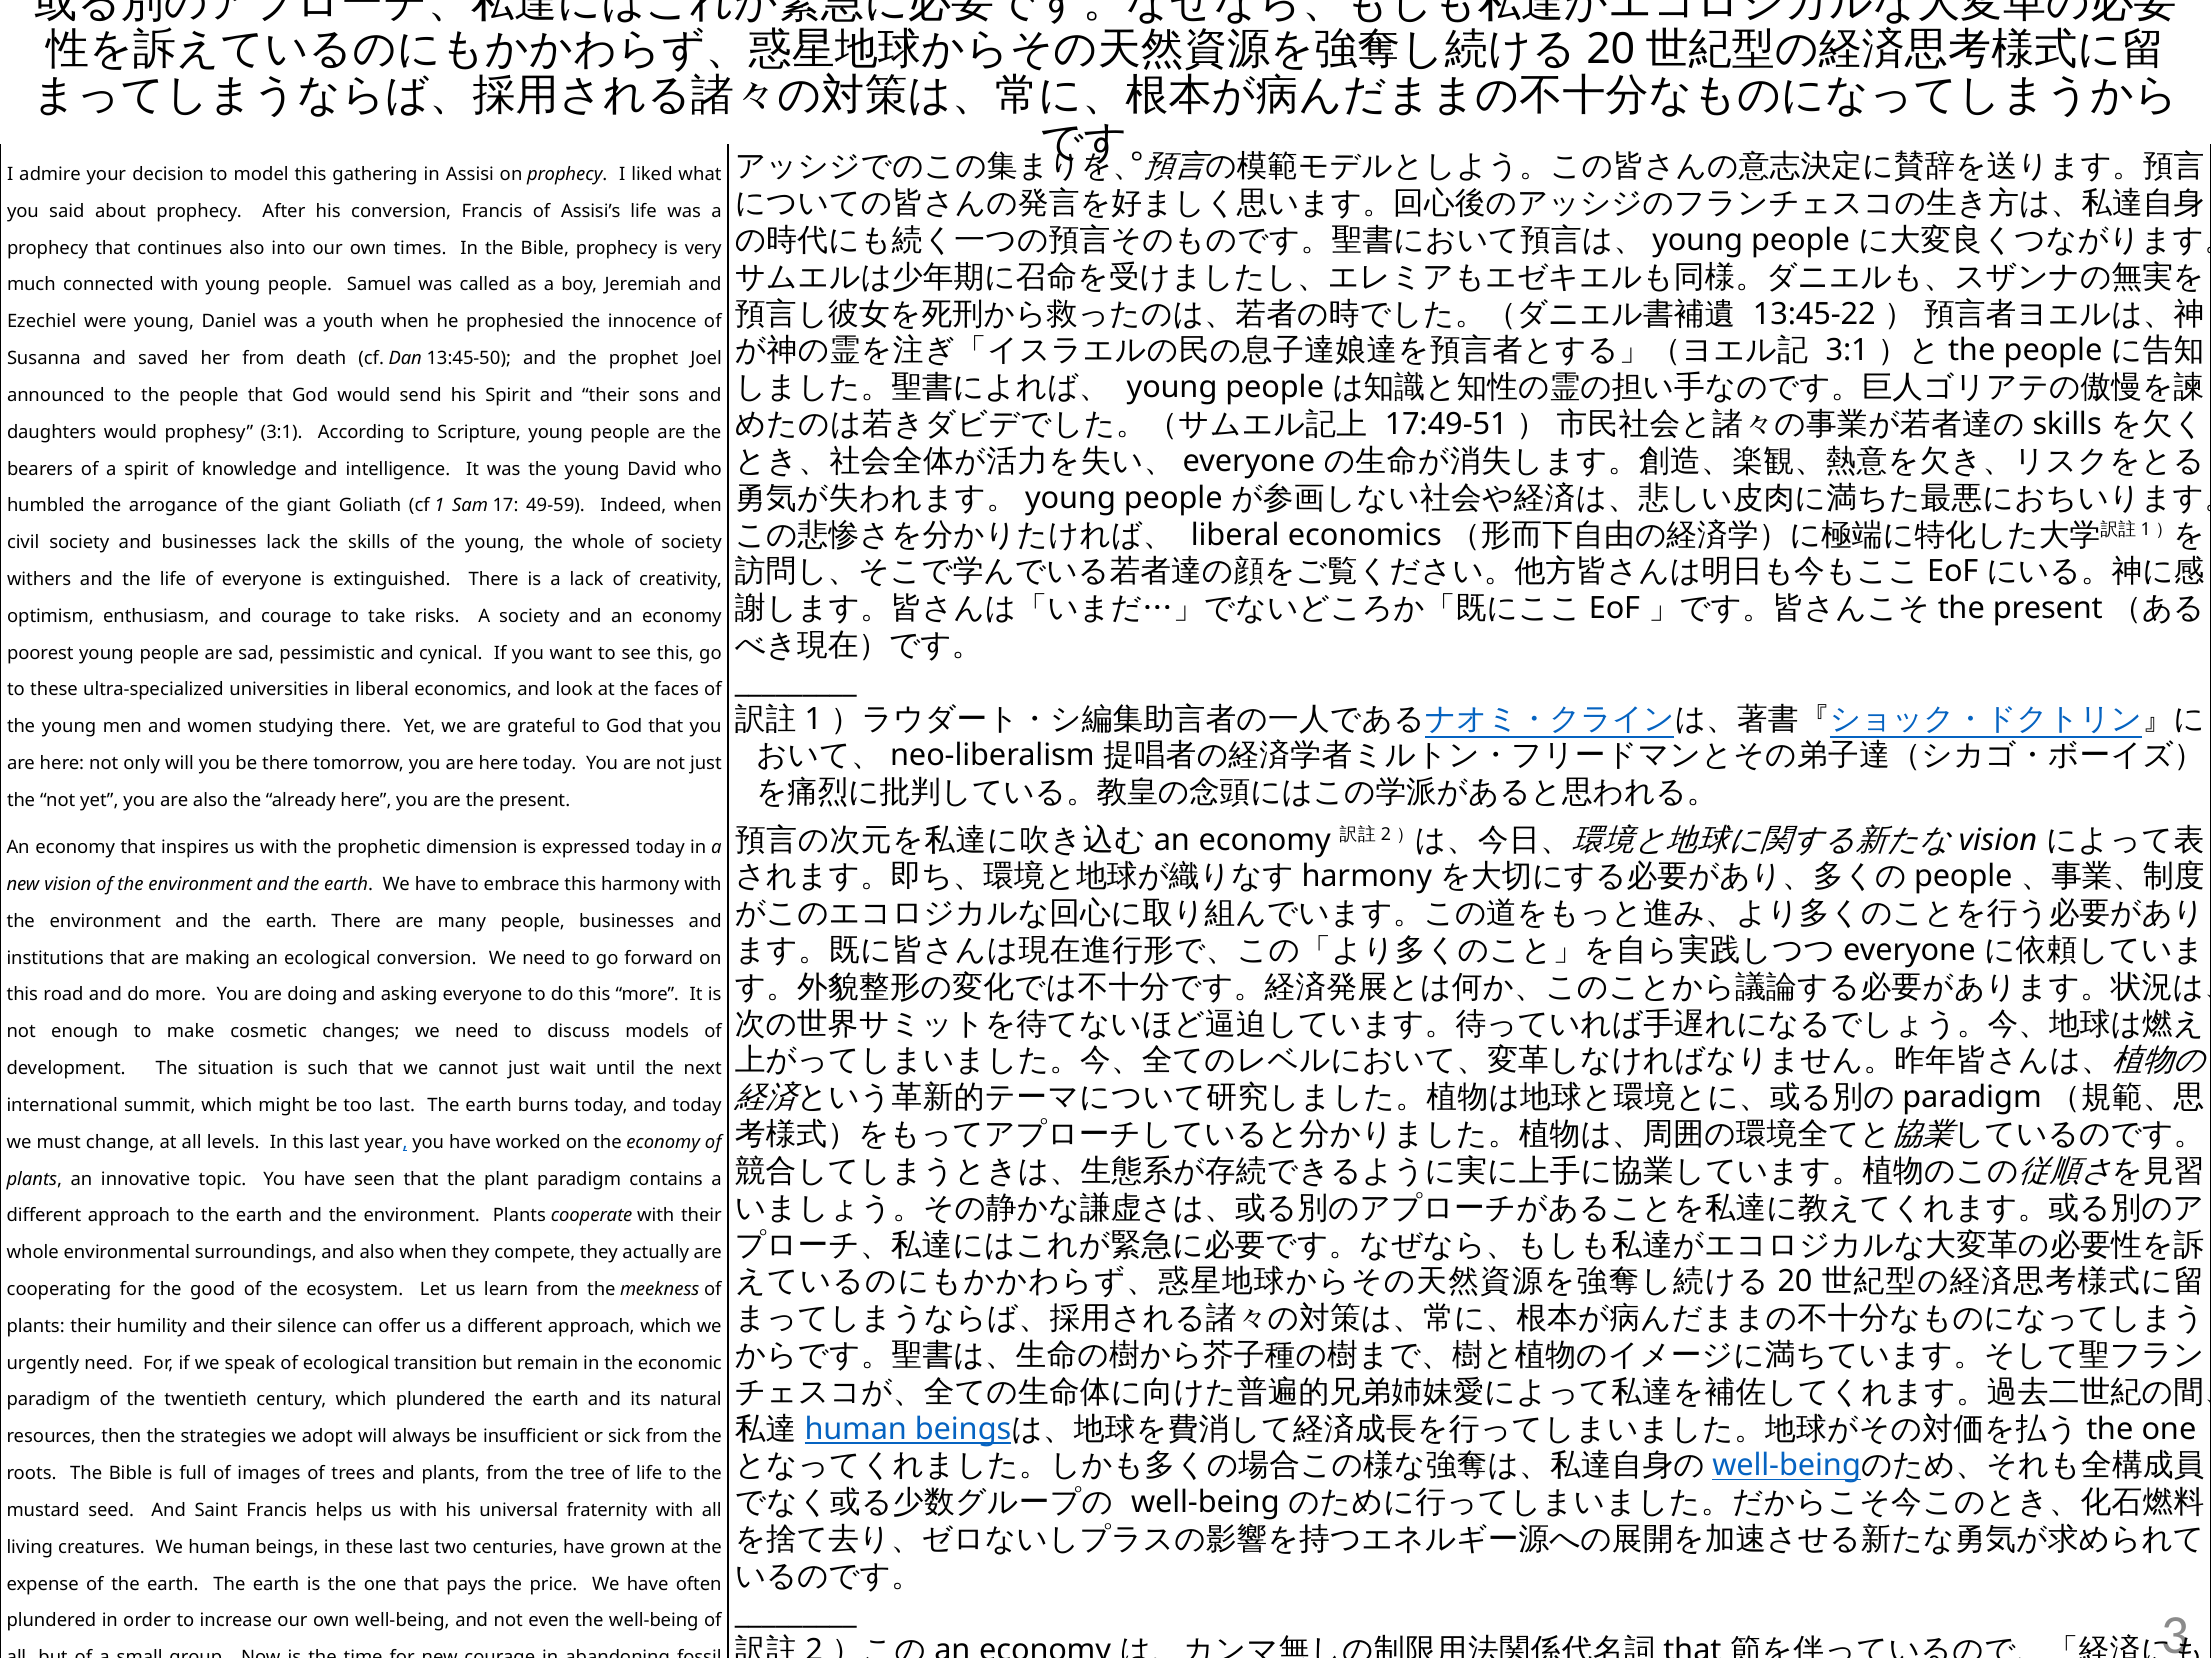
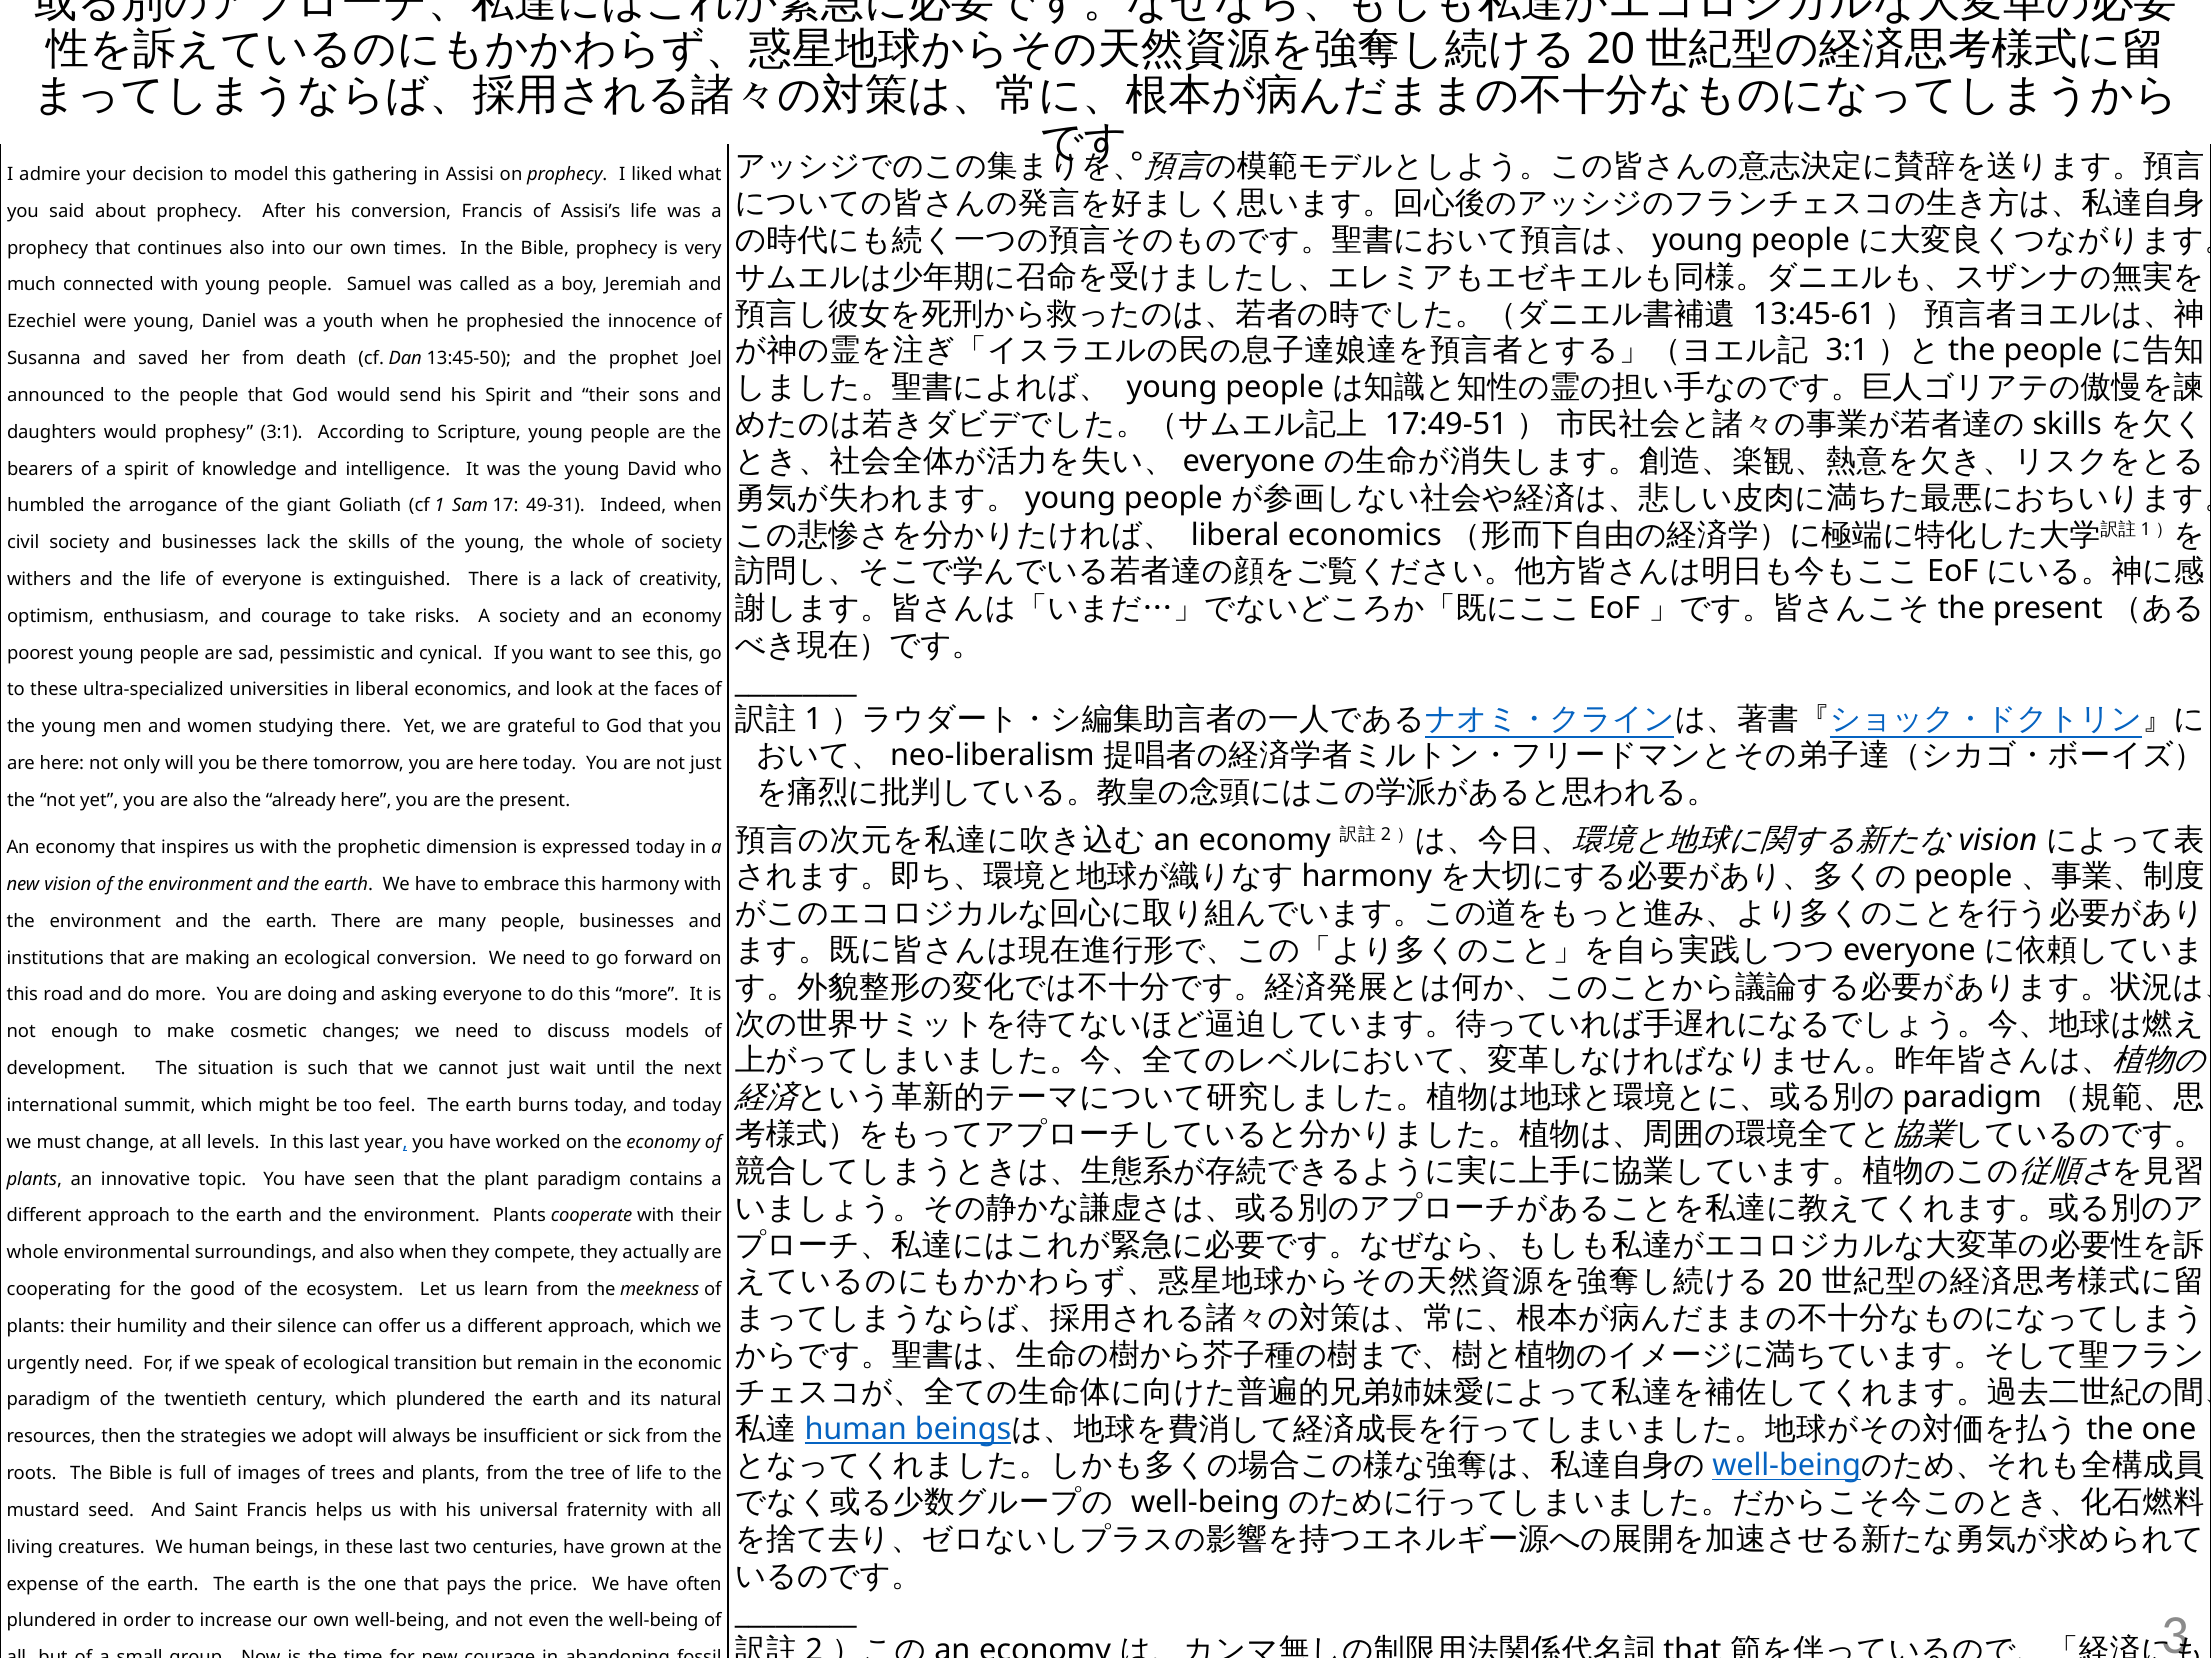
13:45-22: 13:45-22 -> 13:45-61
49-59: 49-59 -> 49-31
too last: last -> feel
